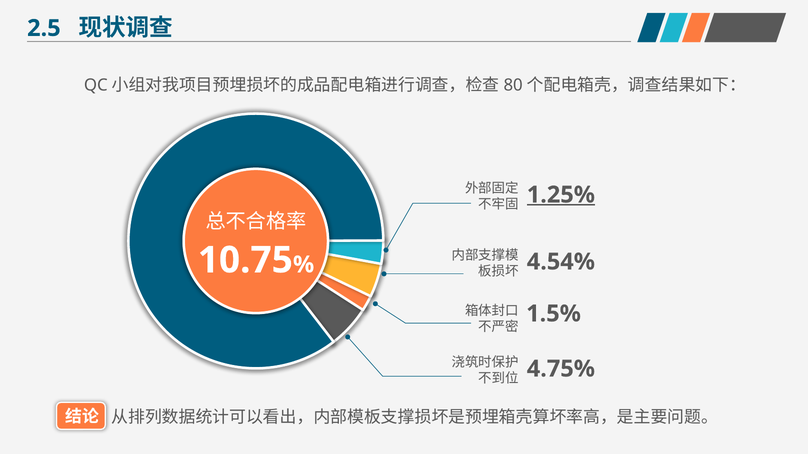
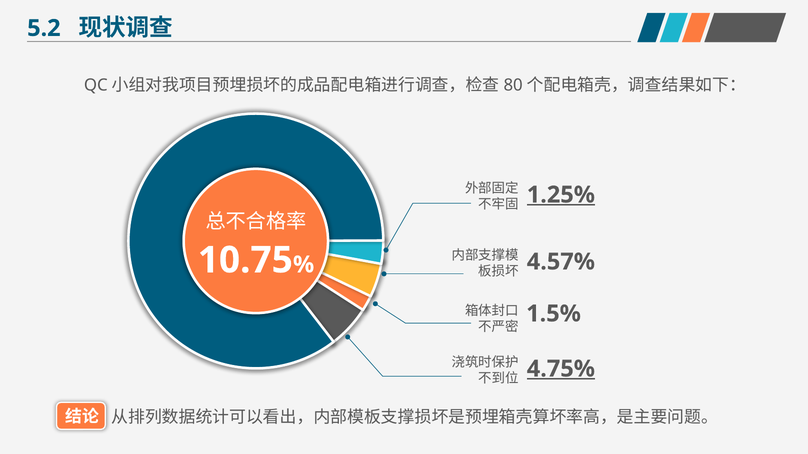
2.5: 2.5 -> 5.2
4.54%: 4.54% -> 4.57%
4.75% underline: none -> present
